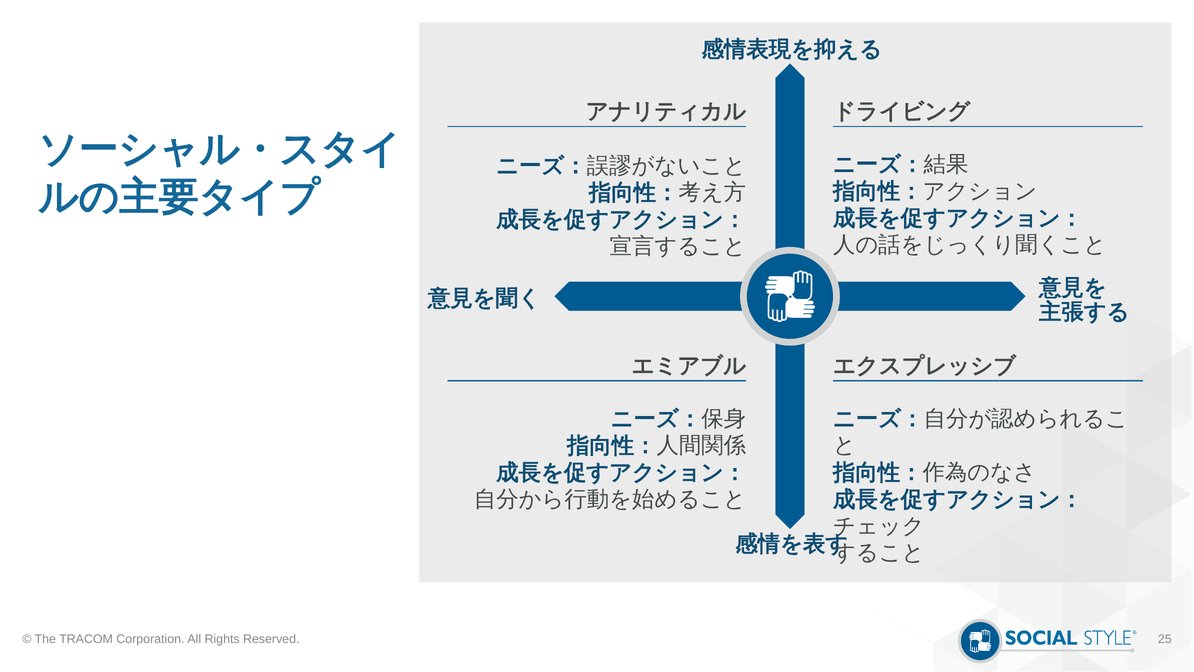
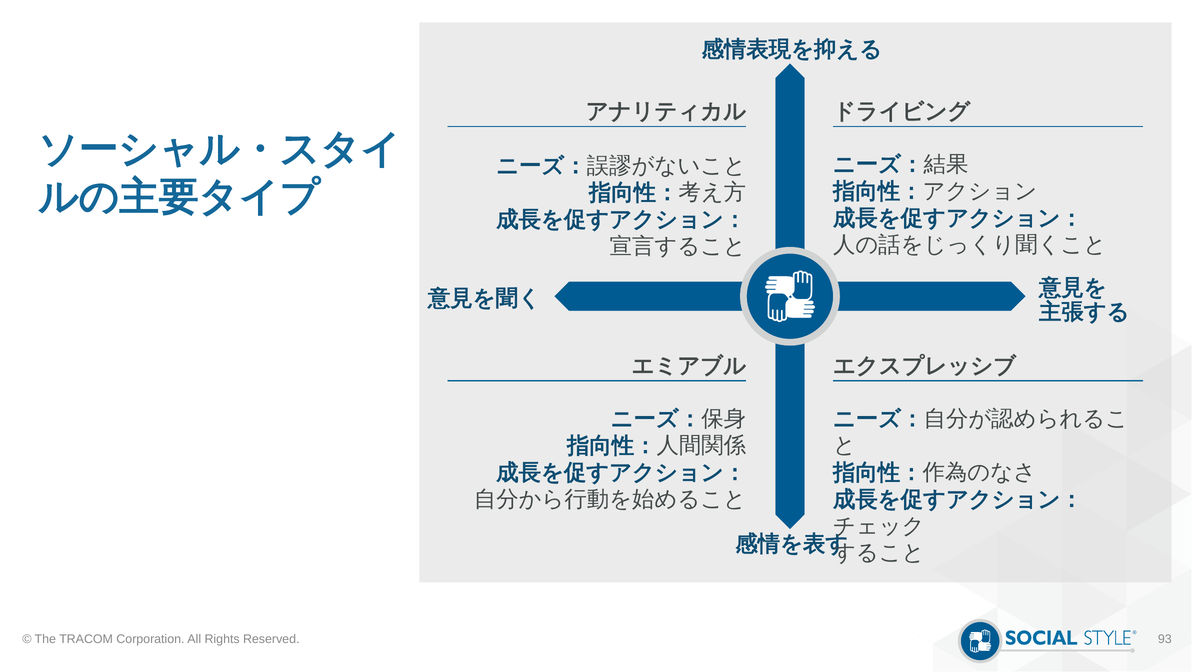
25: 25 -> 93
